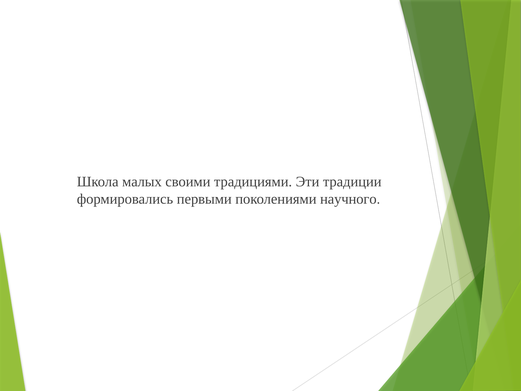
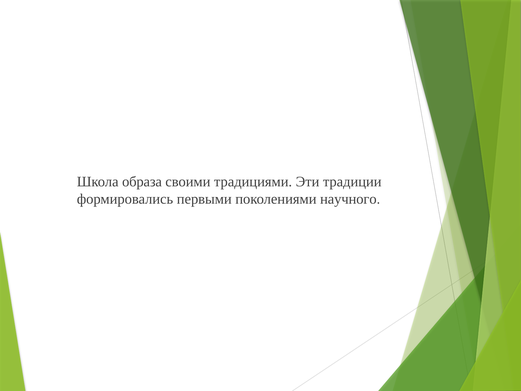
малых: малых -> образа
